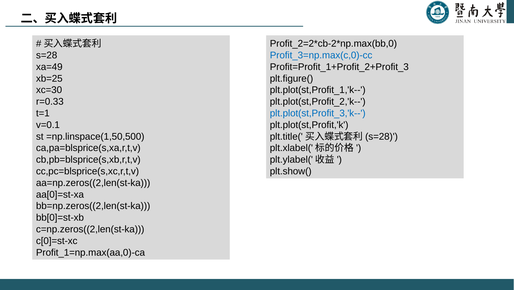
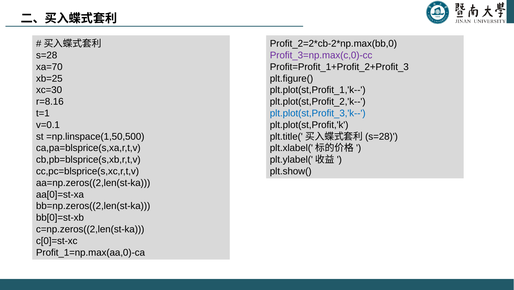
Profit_3=np.max(c,0)-cc colour: blue -> purple
xa=49: xa=49 -> xa=70
r=0.33: r=0.33 -> r=8.16
